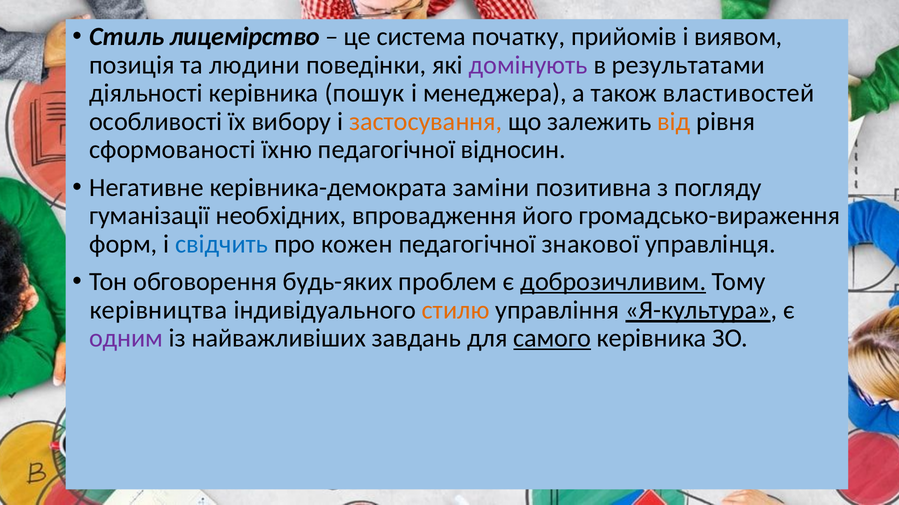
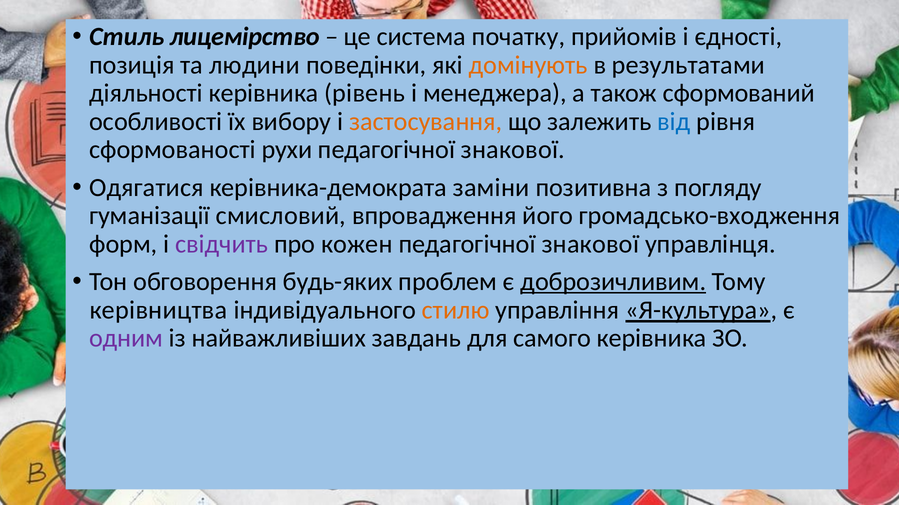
виявом: виявом -> єдності
домінують colour: purple -> orange
пошук: пошук -> рівень
властивостей: властивостей -> сформований
від colour: orange -> blue
їхню: їхню -> рухи
відносин at (513, 150): відносин -> знакової
Негативне: Негативне -> Одягатися
необхідних: необхідних -> смисловий
громадсько-вираження: громадсько-вираження -> громадсько-входження
свідчить colour: blue -> purple
самого underline: present -> none
